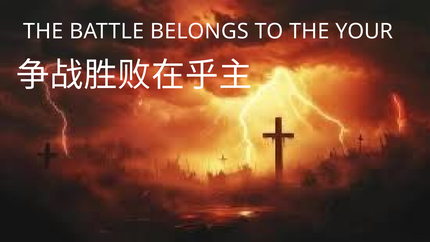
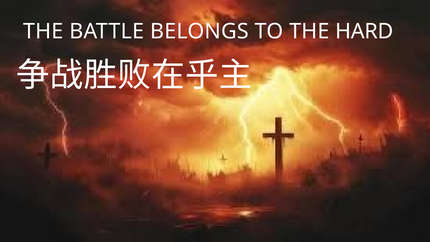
YOUR: YOUR -> HARD
